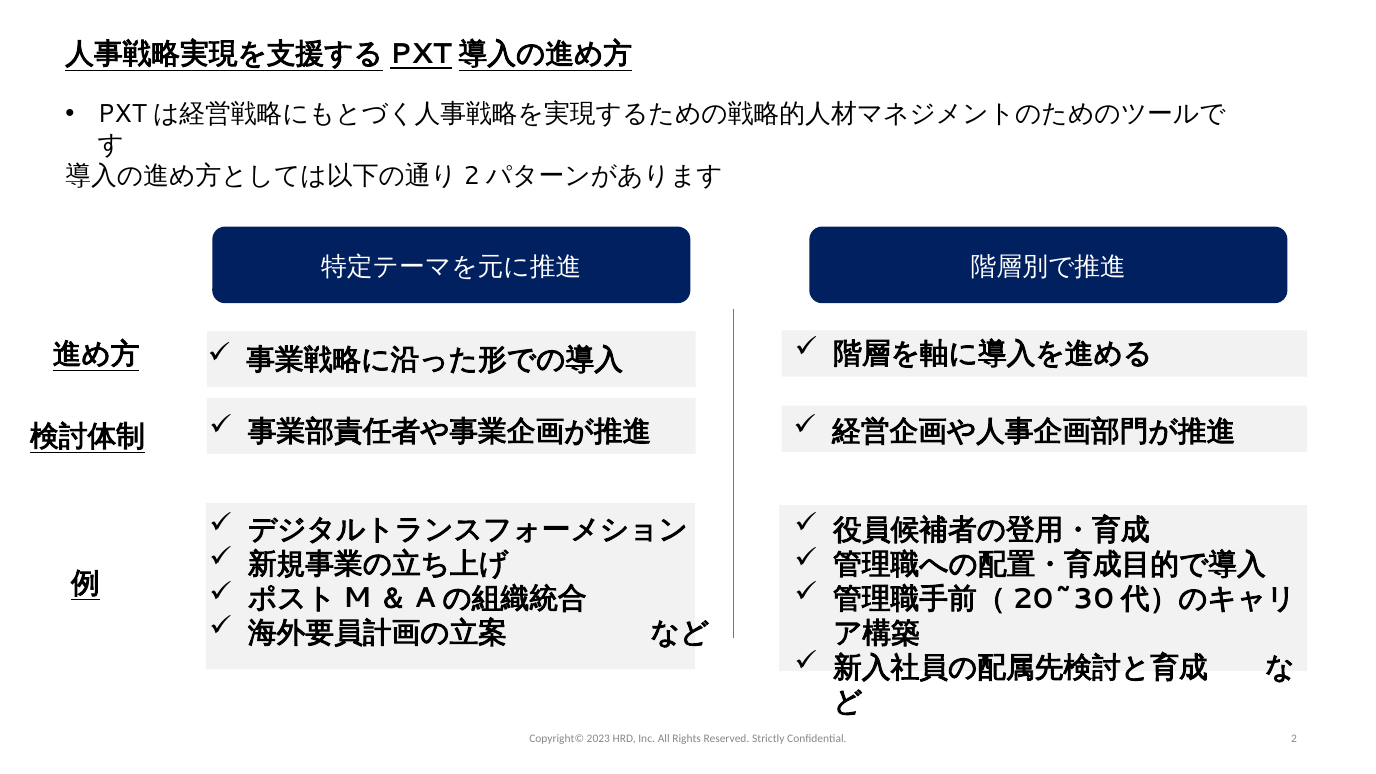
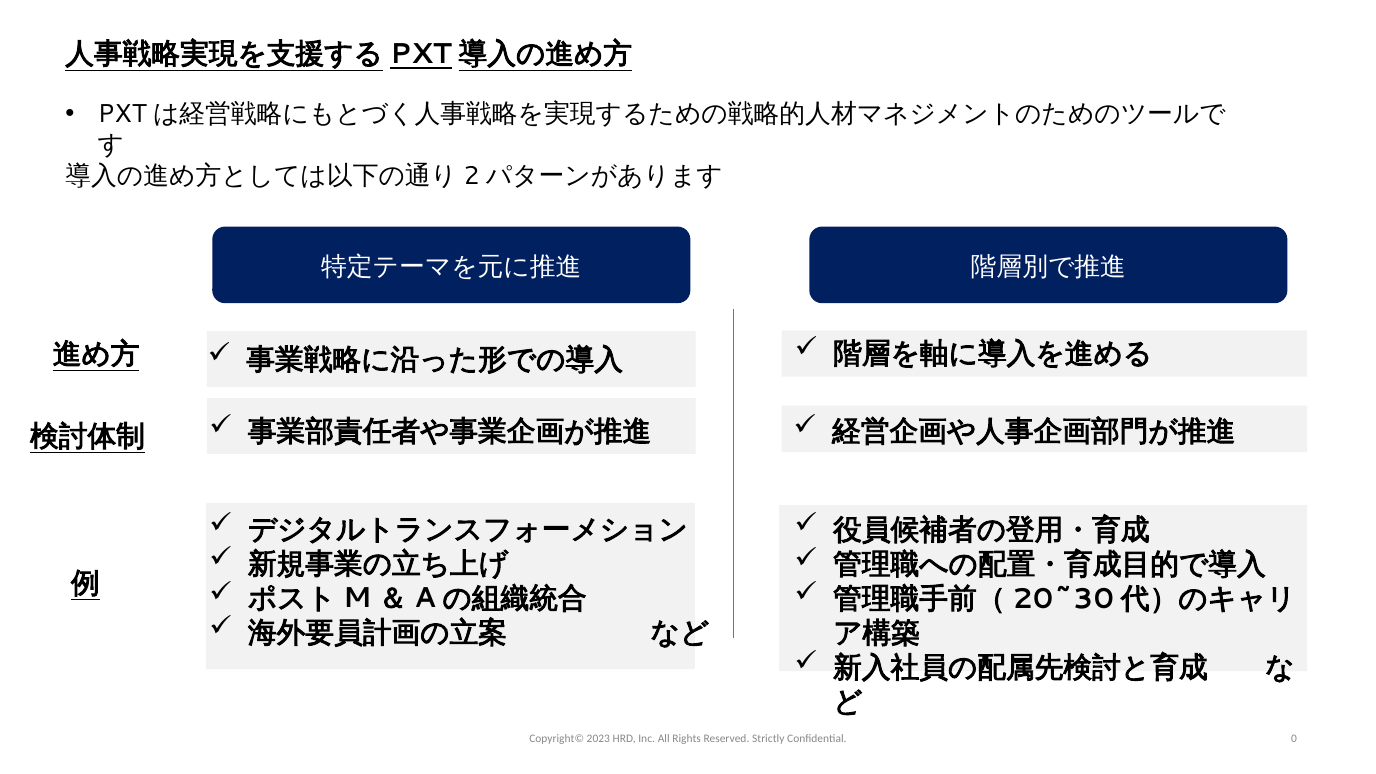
2: 2 -> 0
